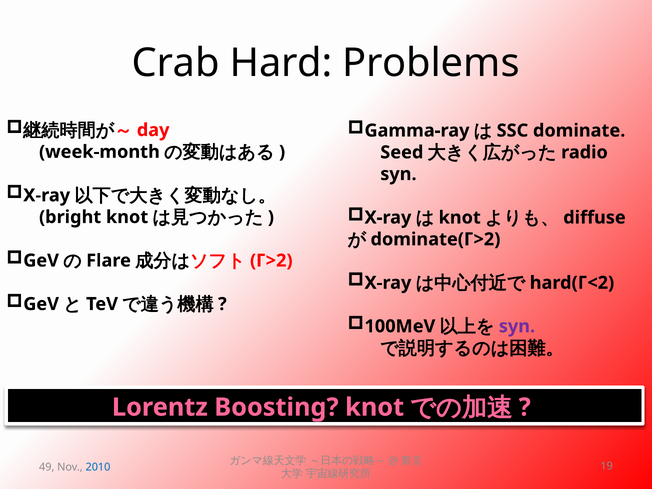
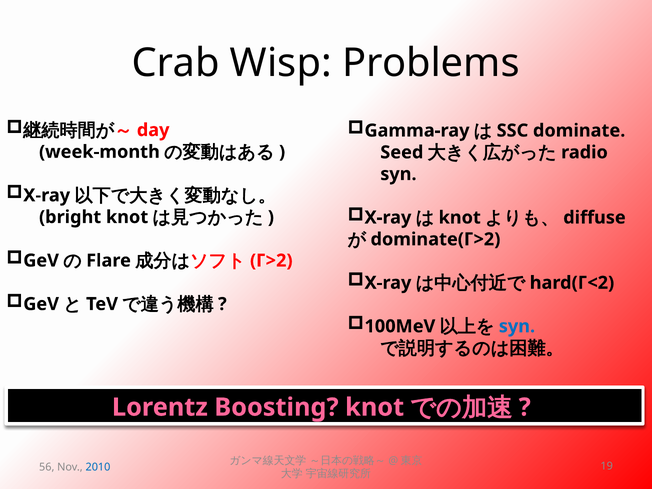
Hard: Hard -> Wisp
syn at (517, 326) colour: purple -> blue
49: 49 -> 56
